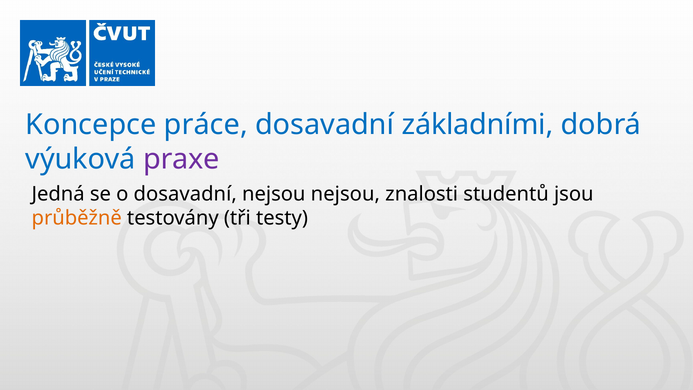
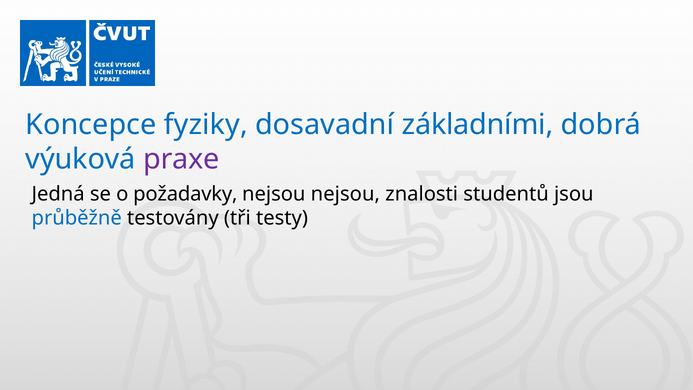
práce: práce -> fyziky
o dosavadní: dosavadní -> požadavky
průběžně colour: orange -> blue
